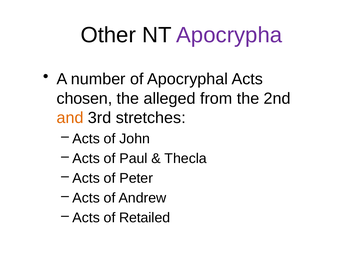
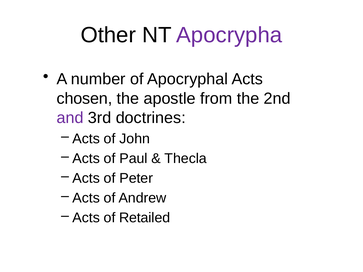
alleged: alleged -> apostle
and colour: orange -> purple
stretches: stretches -> doctrines
